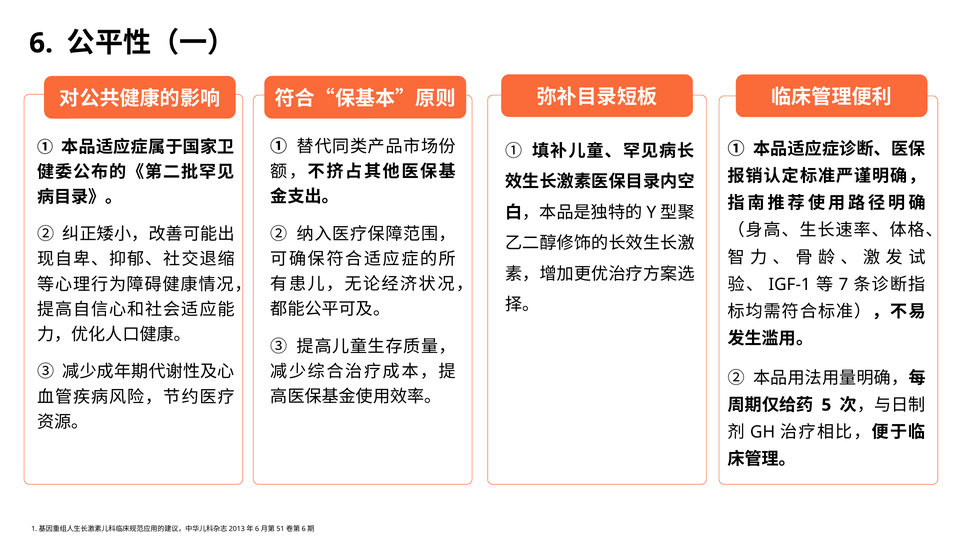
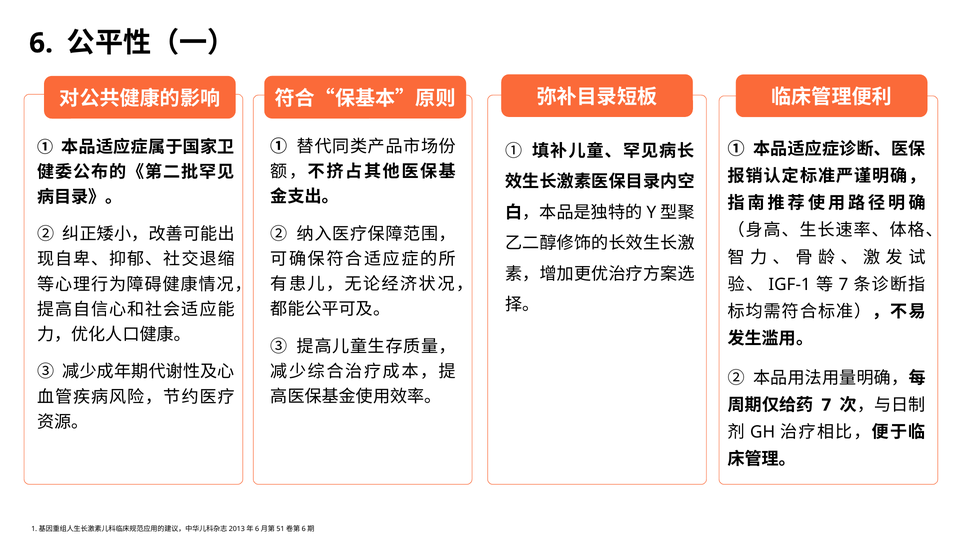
5 at (826, 405): 5 -> 7
